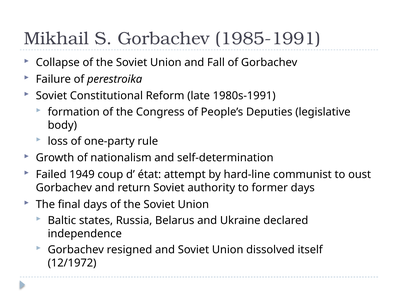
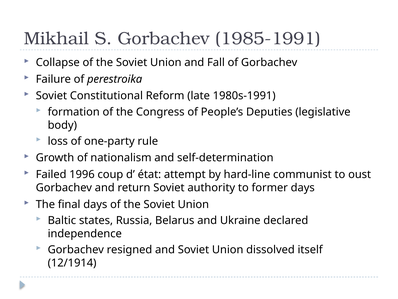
1949: 1949 -> 1996
12/1972: 12/1972 -> 12/1914
